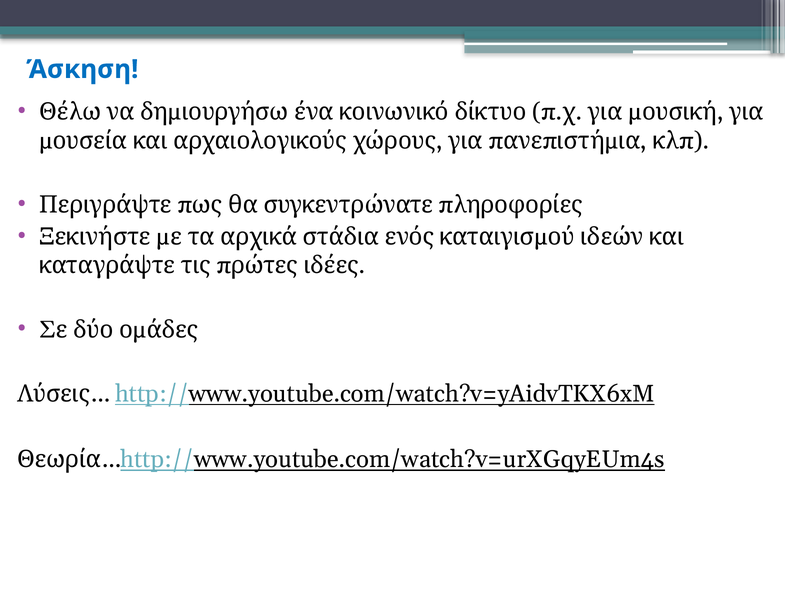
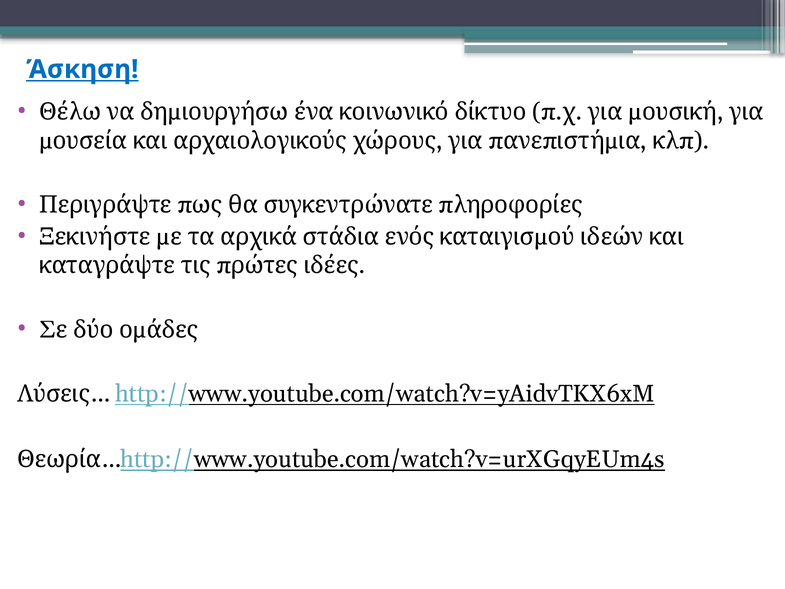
Άσκηση underline: none -> present
